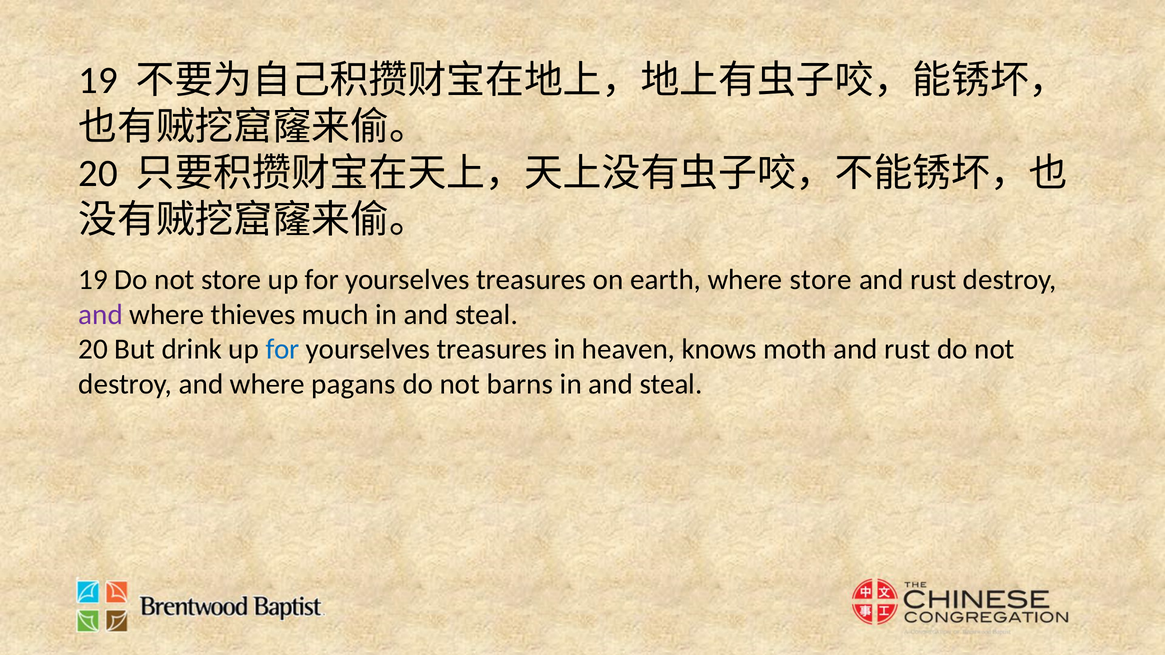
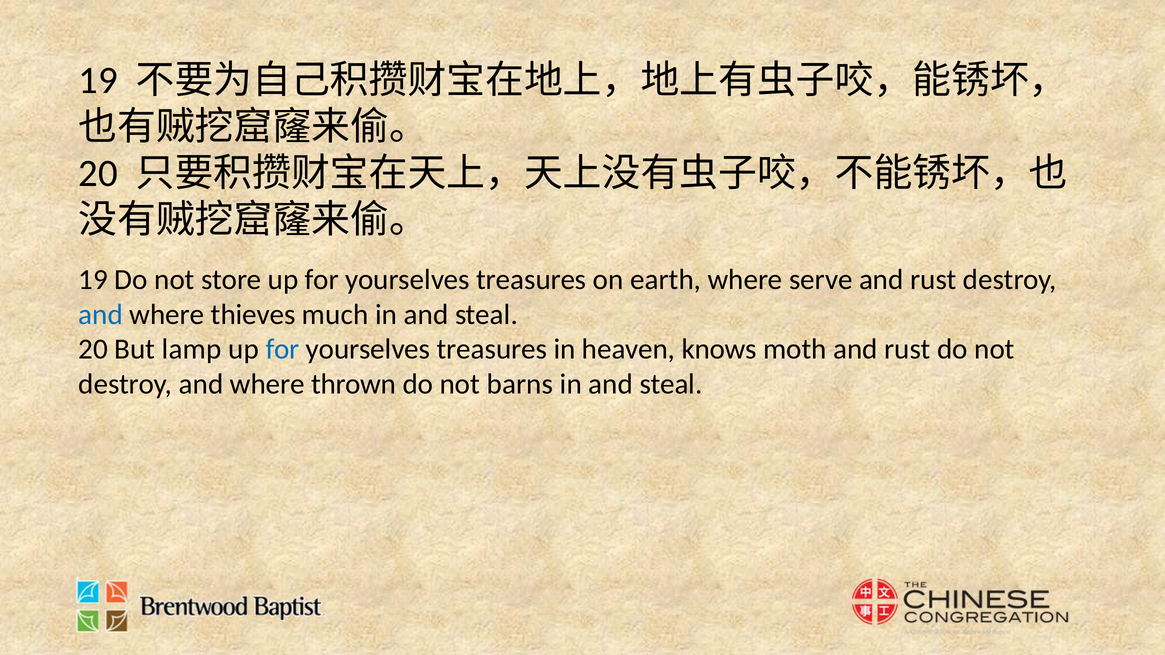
where store: store -> serve
and at (101, 315) colour: purple -> blue
drink: drink -> lamp
pagans: pagans -> thrown
